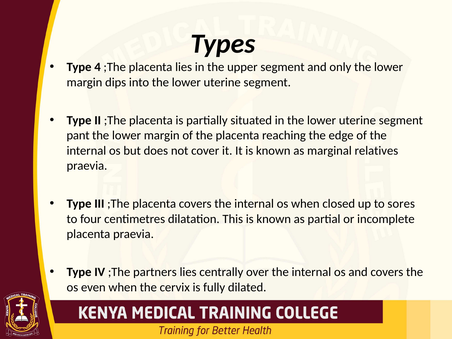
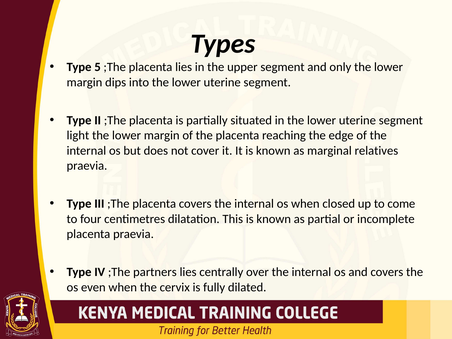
4: 4 -> 5
pant: pant -> light
sores: sores -> come
